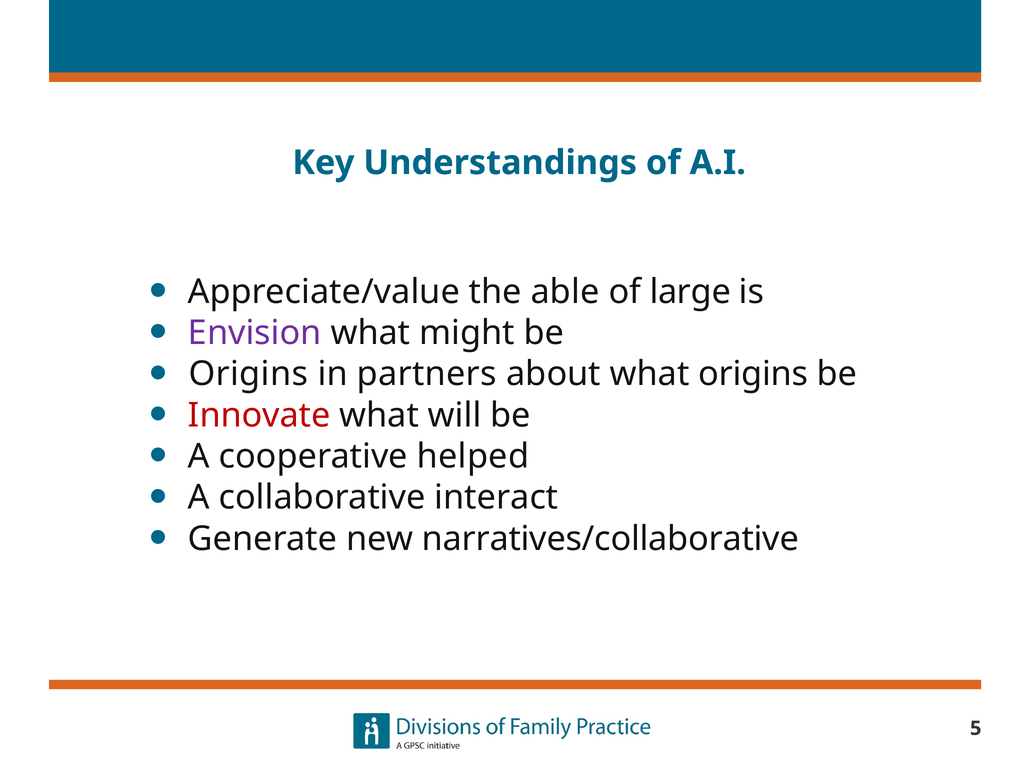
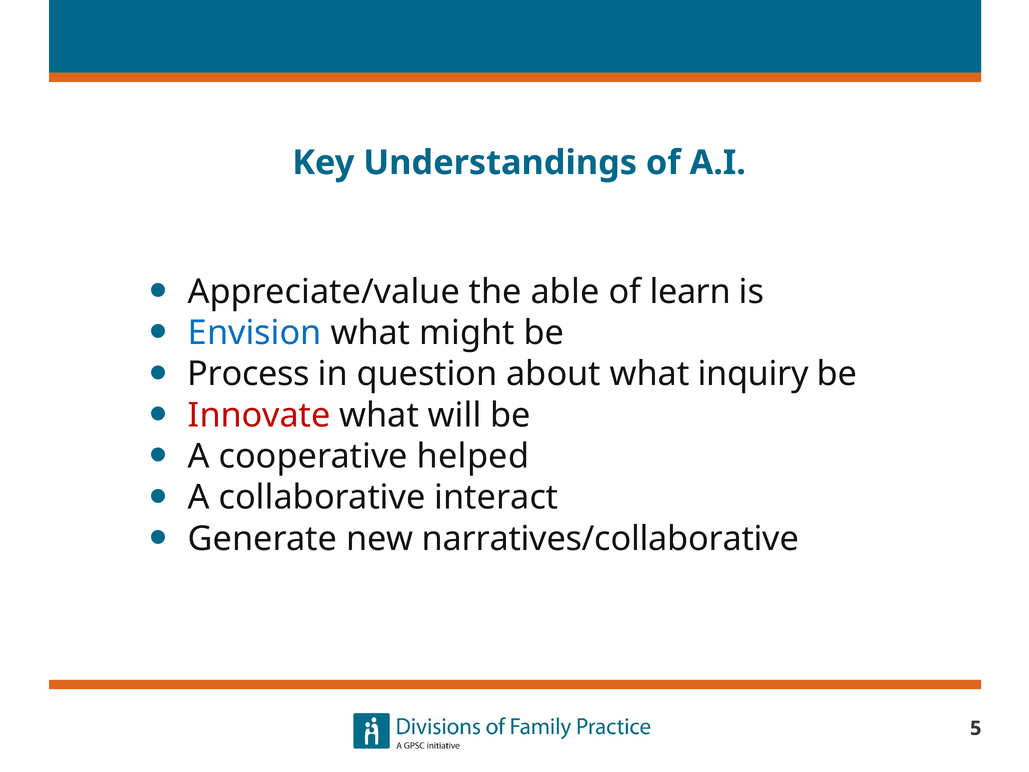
large: large -> learn
Envision colour: purple -> blue
Origins at (248, 374): Origins -> Process
partners: partners -> question
what origins: origins -> inquiry
